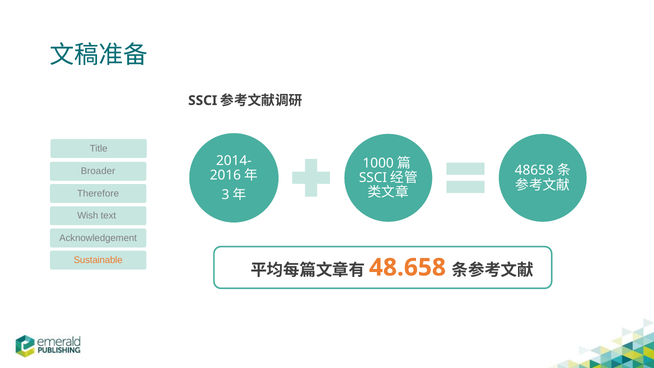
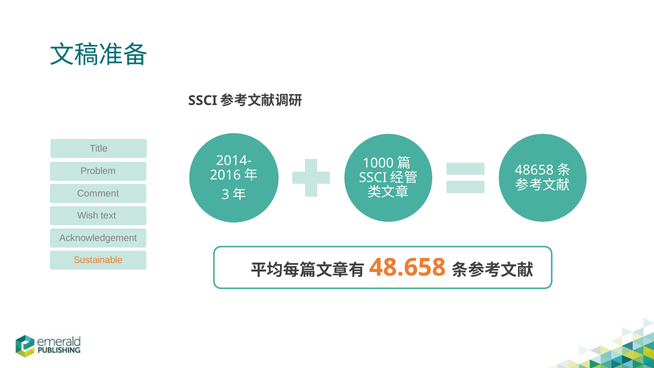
Broader: Broader -> Problem
Therefore: Therefore -> Comment
